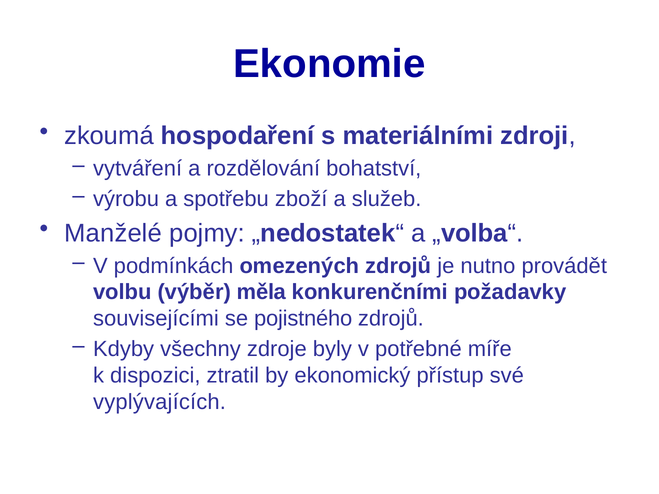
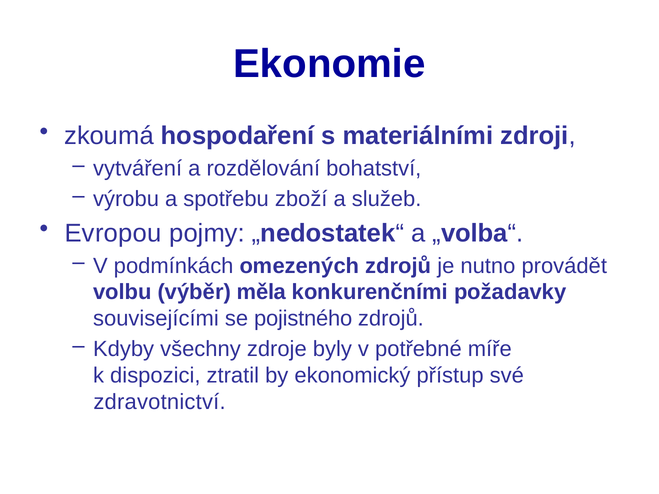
Manželé: Manželé -> Evropou
vyplývajících: vyplývajících -> zdravotnictví
